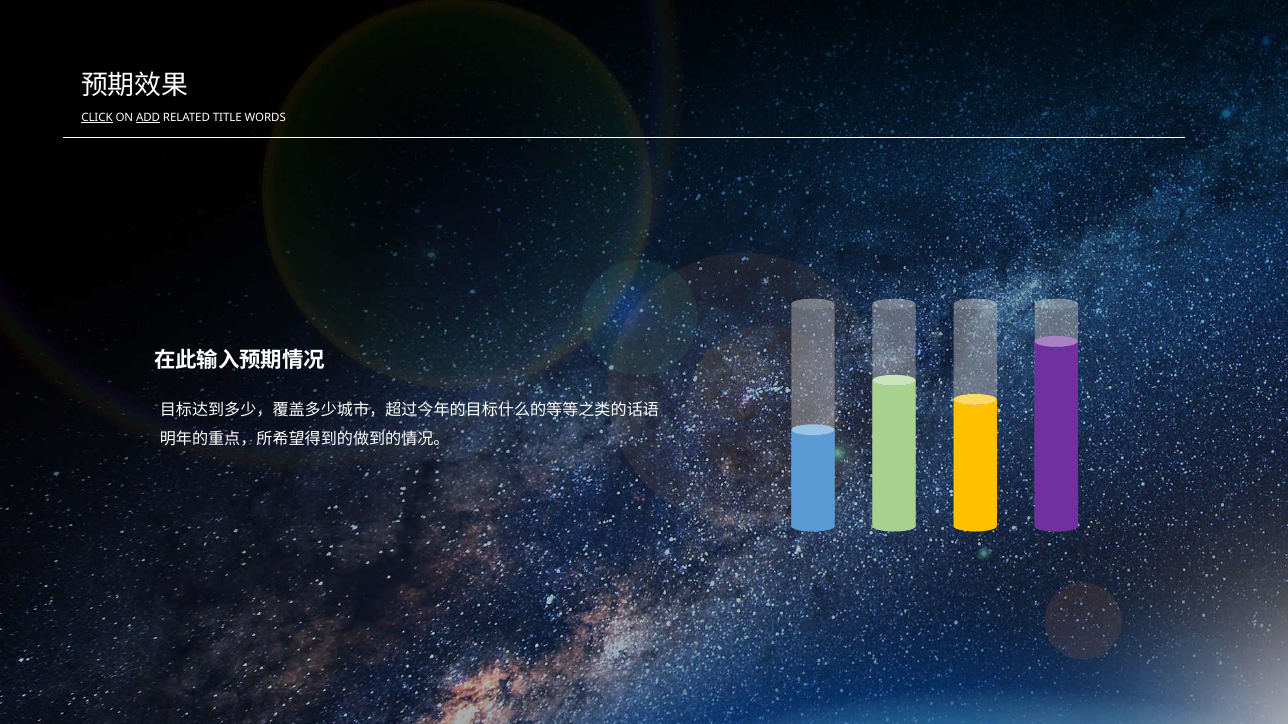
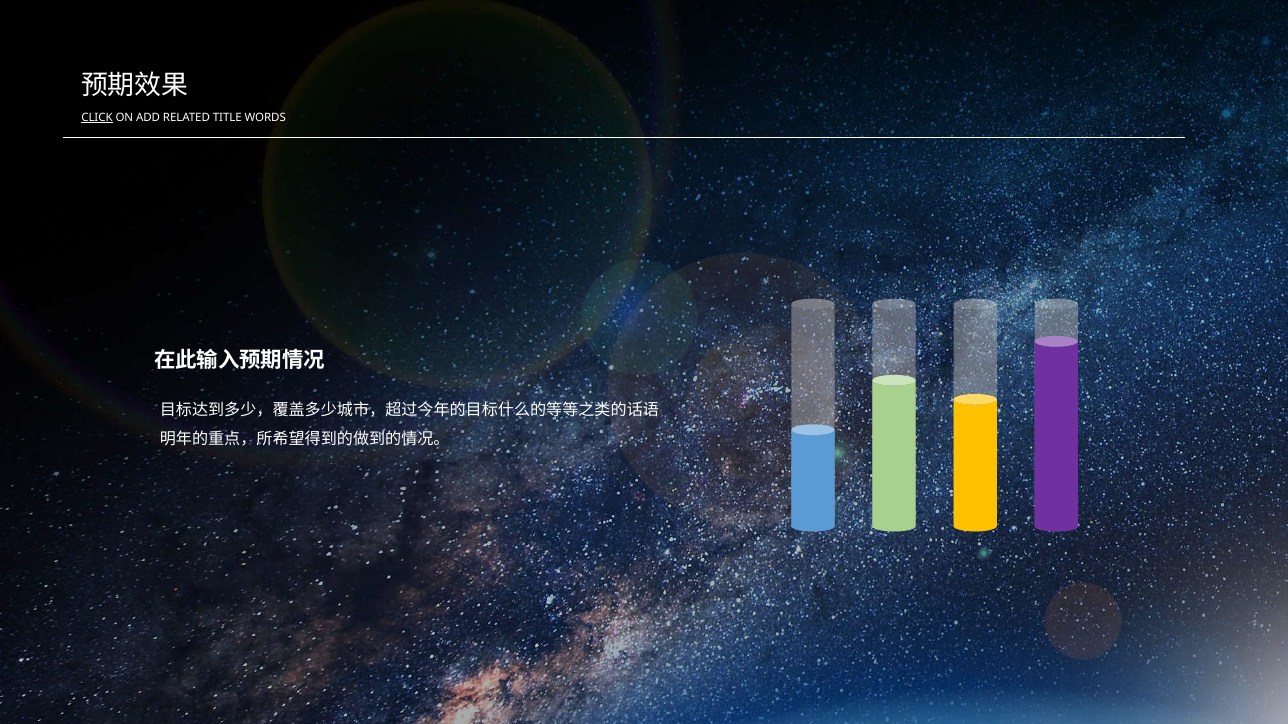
ADD underline: present -> none
